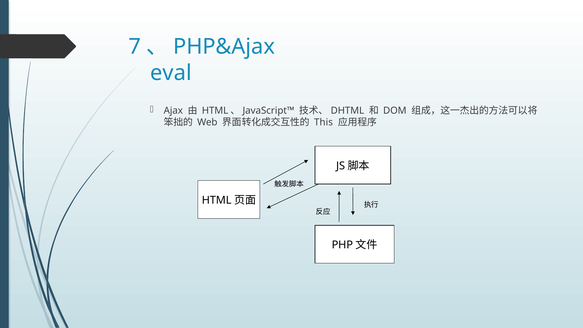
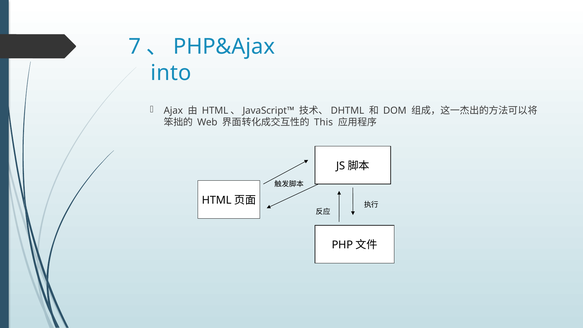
eval: eval -> into
